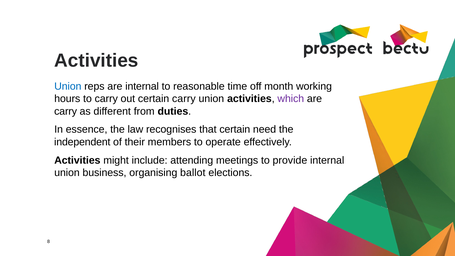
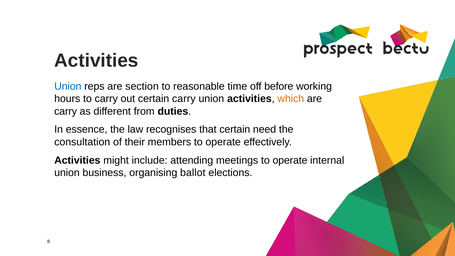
are internal: internal -> section
month: month -> before
which colour: purple -> orange
independent: independent -> consultation
meetings to provide: provide -> operate
